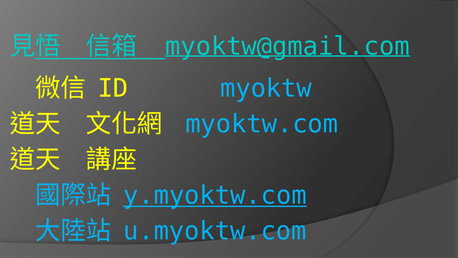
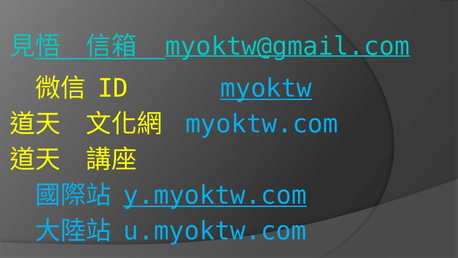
myoktw underline: none -> present
